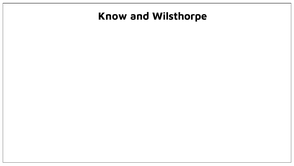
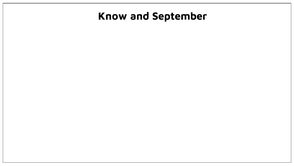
Wilsthorpe: Wilsthorpe -> September
